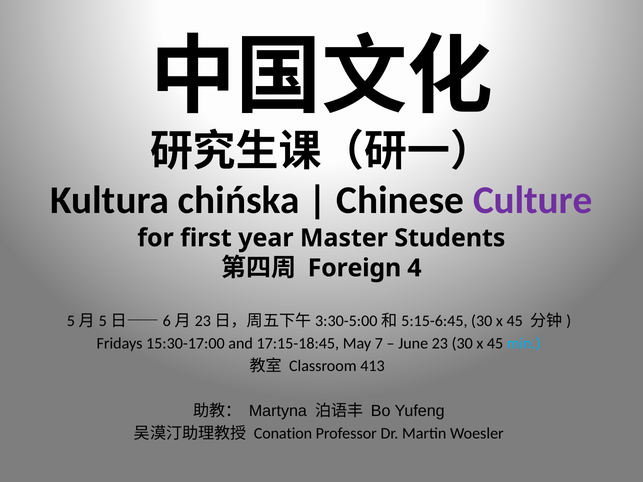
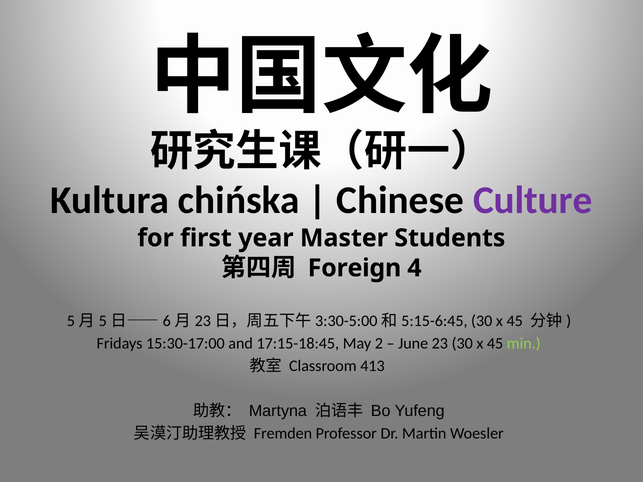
7: 7 -> 2
min colour: light blue -> light green
Conation: Conation -> Fremden
